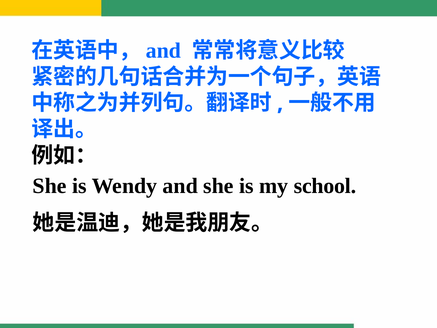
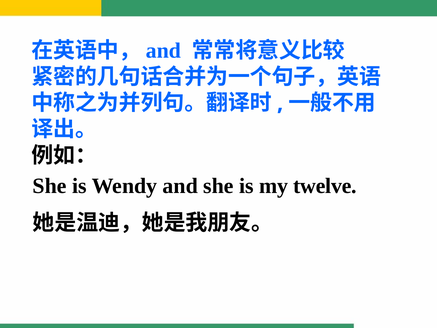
school: school -> twelve
